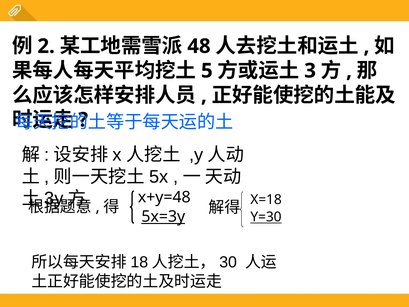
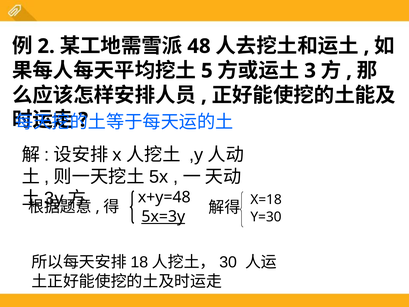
Y=30 underline: present -> none
